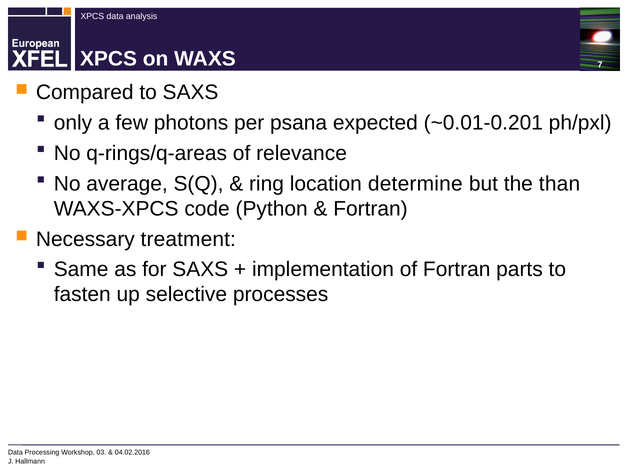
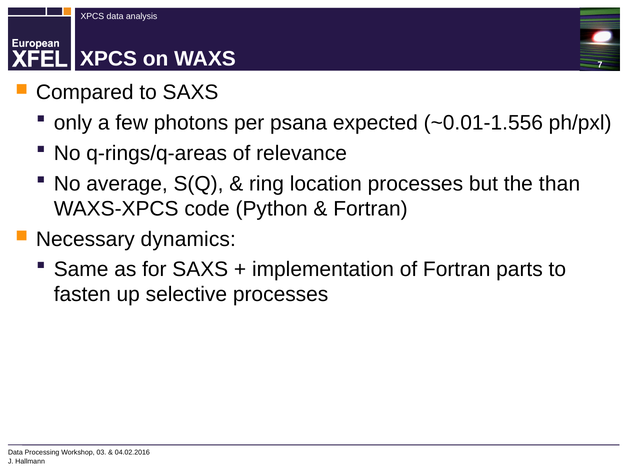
~0.01-0.201: ~0.01-0.201 -> ~0.01-1.556
location determine: determine -> processes
treatment: treatment -> dynamics
